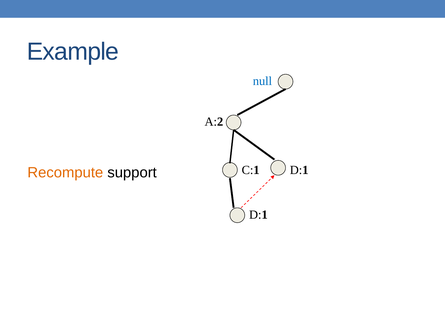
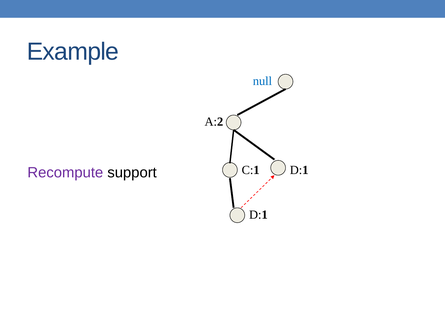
Recompute colour: orange -> purple
